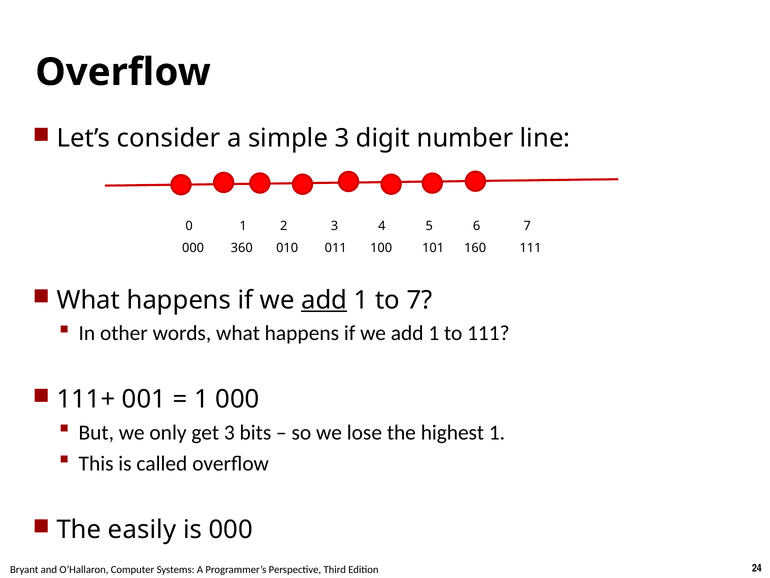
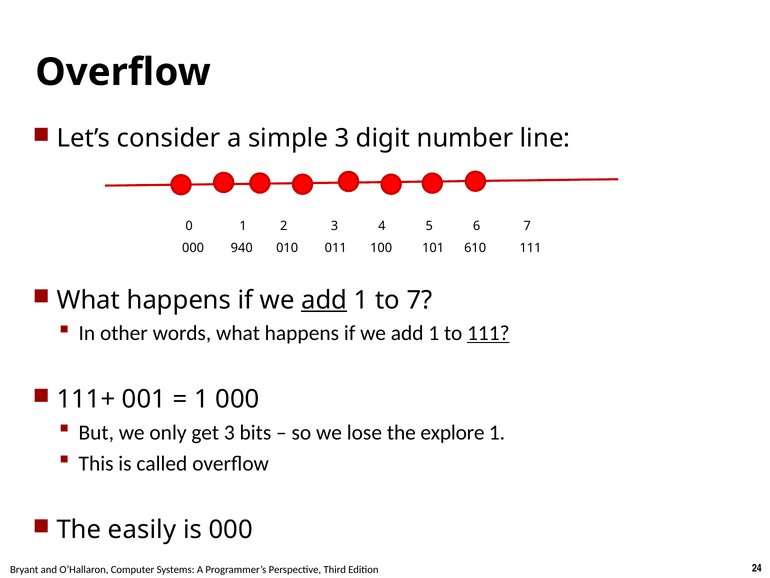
360: 360 -> 940
160: 160 -> 610
111 at (488, 333) underline: none -> present
highest: highest -> explore
